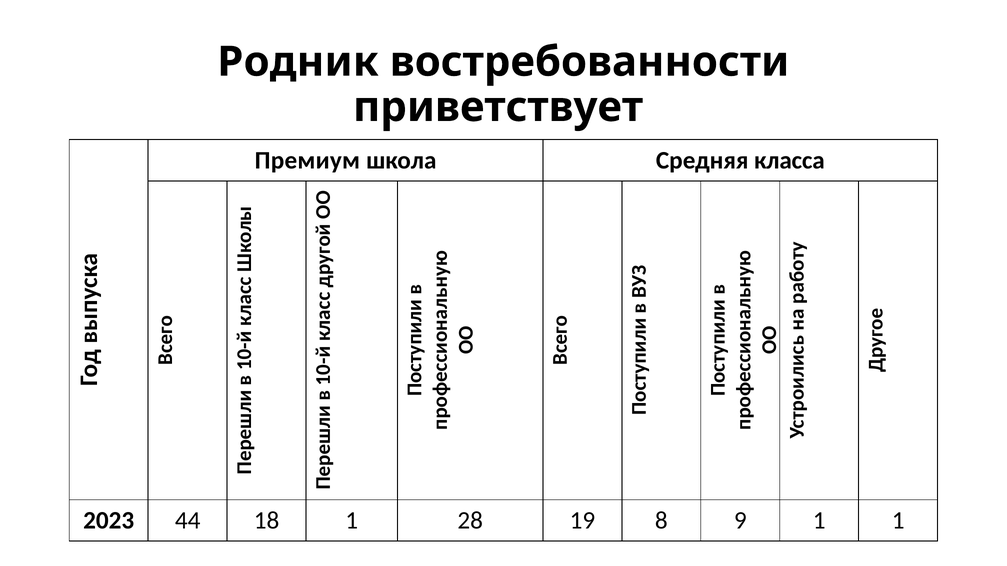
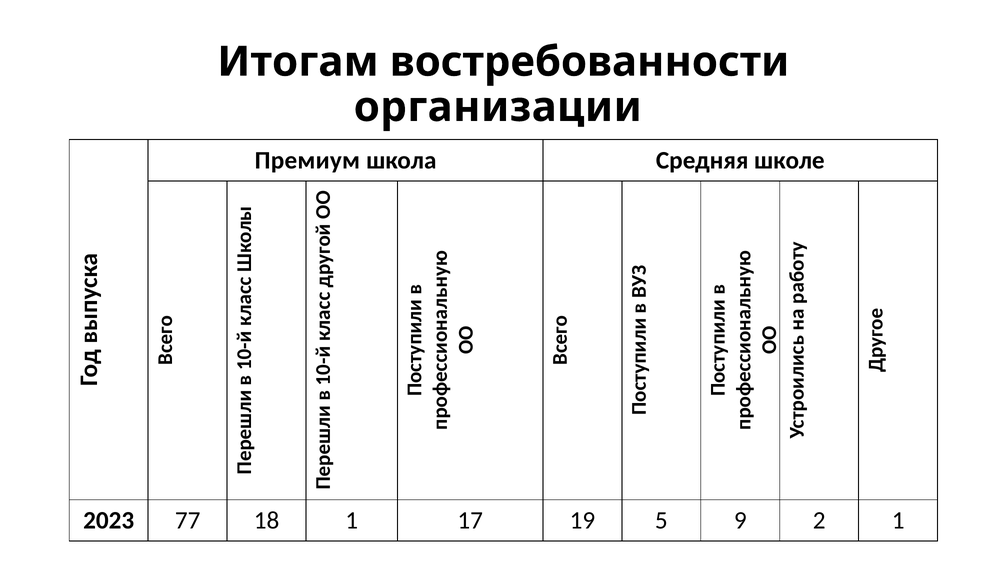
Родник: Родник -> Итогам
приветствует: приветствует -> организации
класса: класса -> школе
44: 44 -> 77
28: 28 -> 17
8: 8 -> 5
9 1: 1 -> 2
